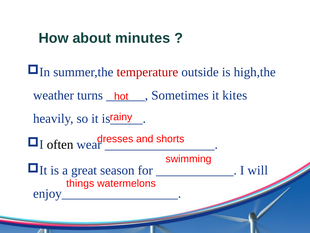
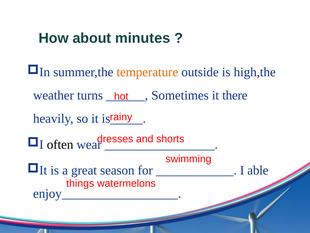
temperature colour: red -> orange
kites: kites -> there
will: will -> able
